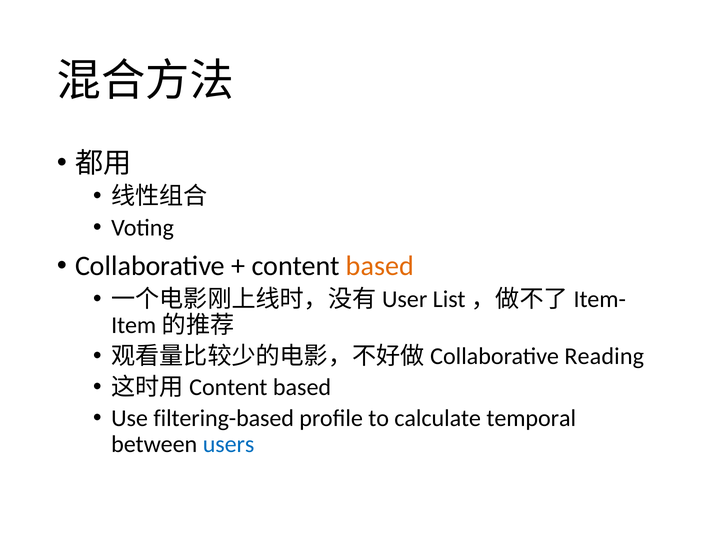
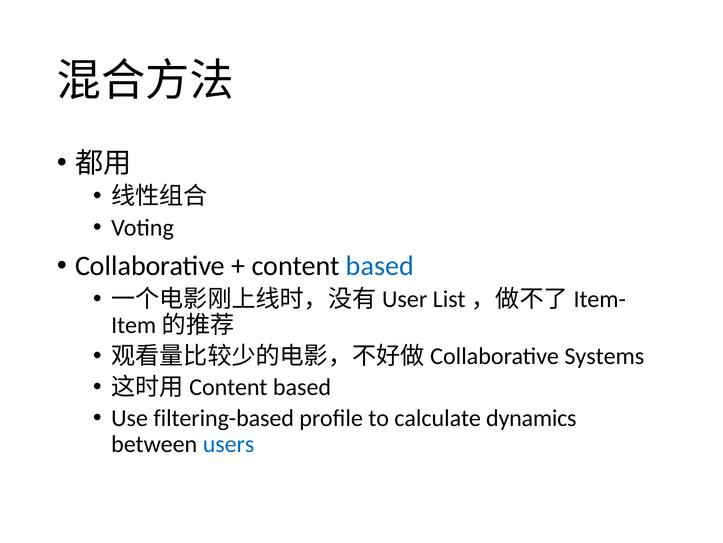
based at (380, 265) colour: orange -> blue
Reading: Reading -> Systems
temporal: temporal -> dynamics
